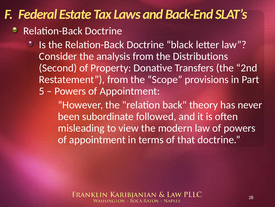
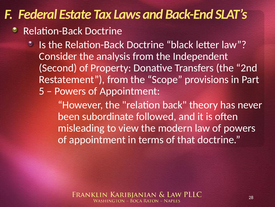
Distributions: Distributions -> Independent
